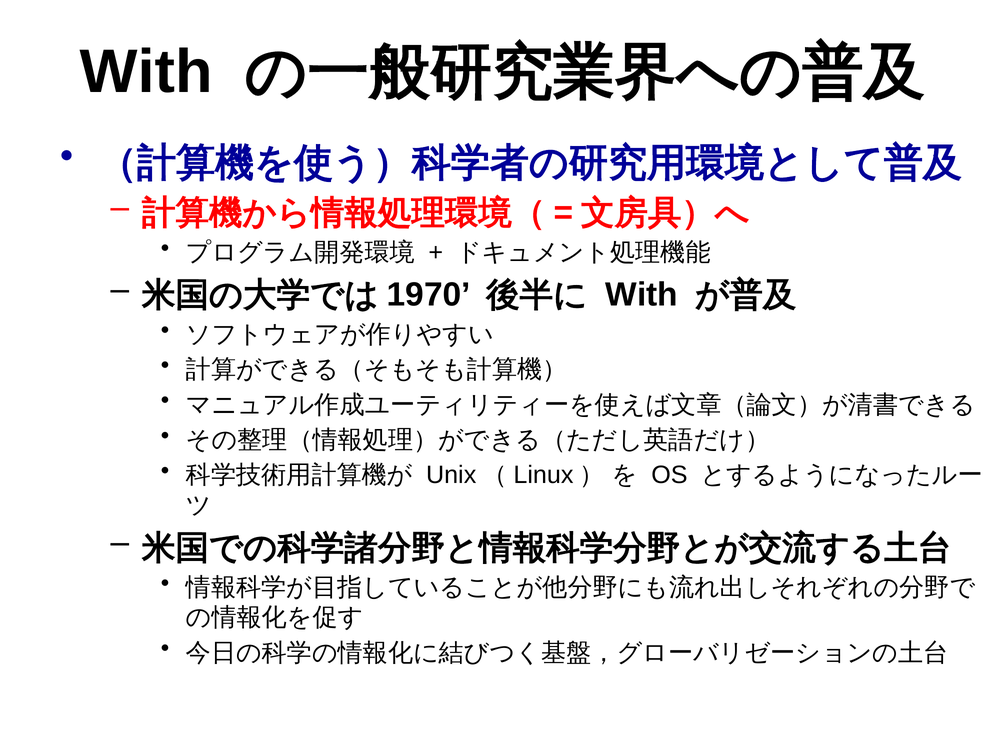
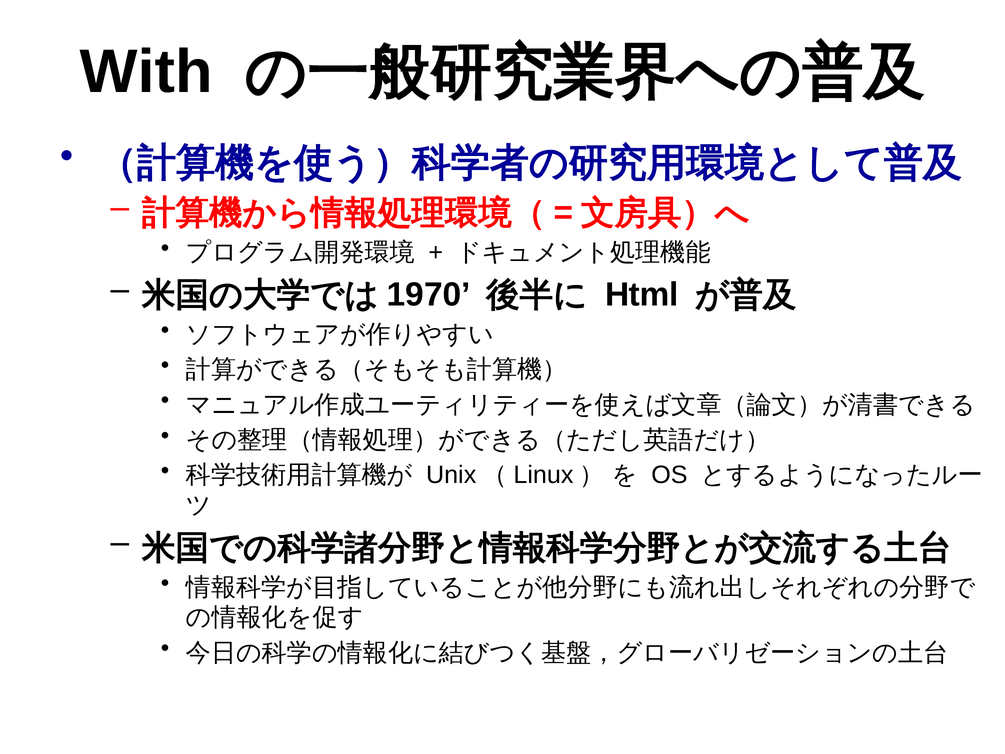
With at (642, 295): With -> Html
